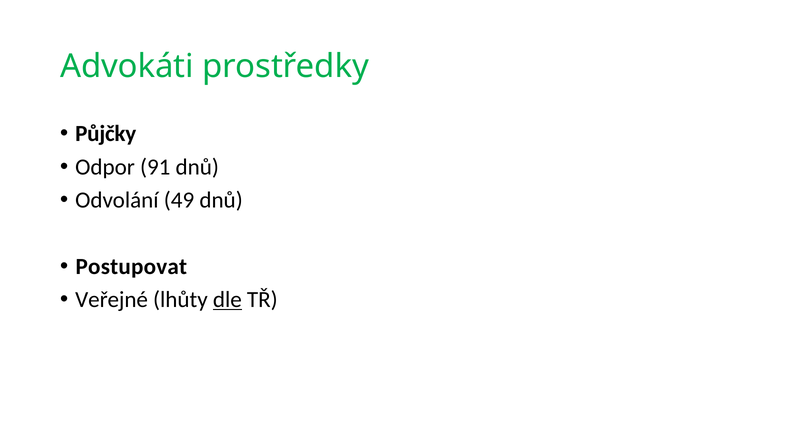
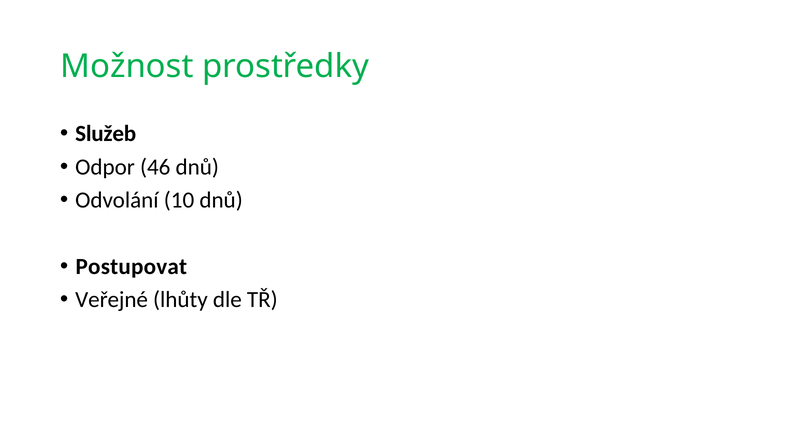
Advokáti: Advokáti -> Možnost
Půjčky: Půjčky -> Služeb
91: 91 -> 46
49: 49 -> 10
dle underline: present -> none
